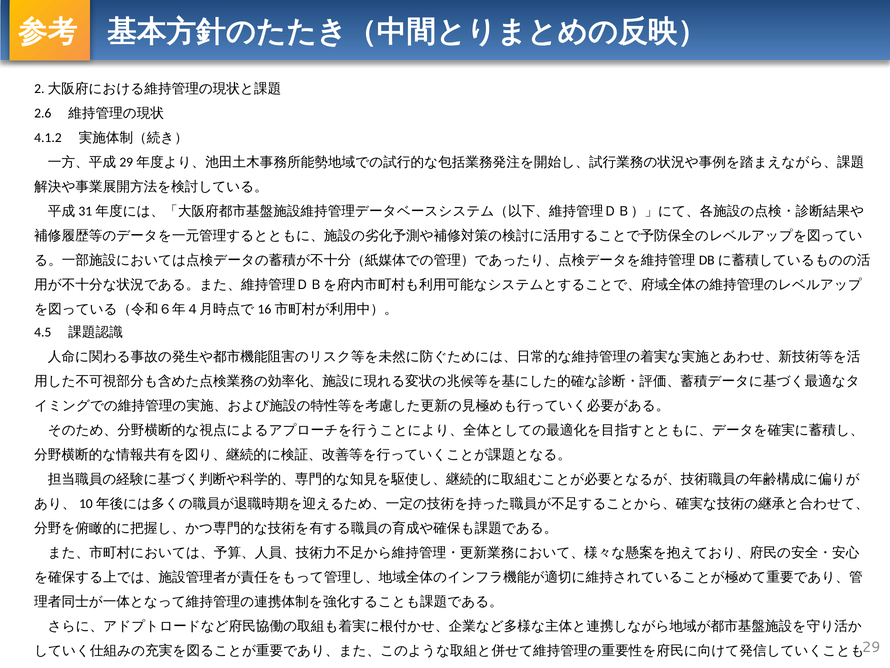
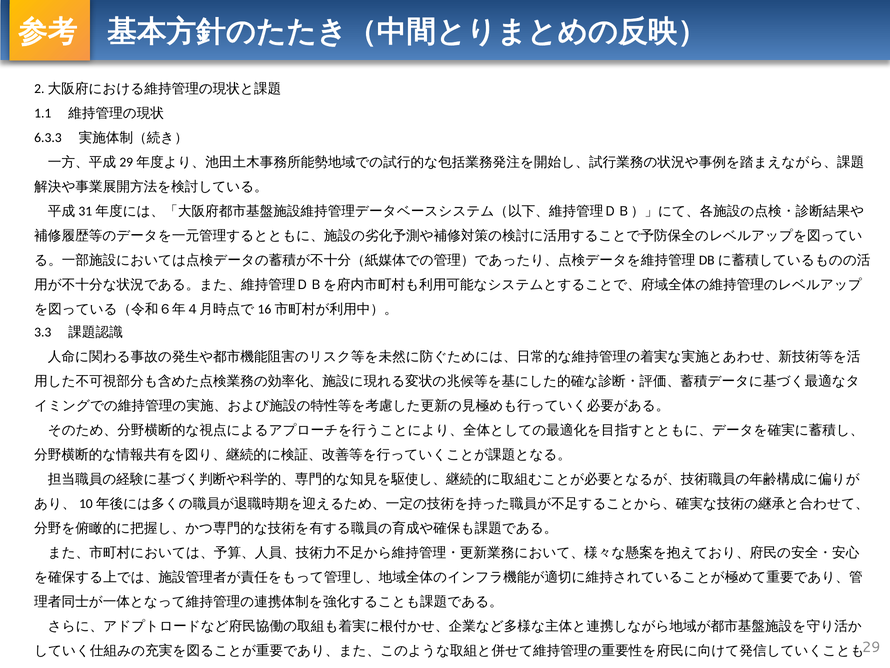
2.6: 2.6 -> 1.1
4.1.2: 4.1.2 -> 6.3.3
4.5: 4.5 -> 3.3
